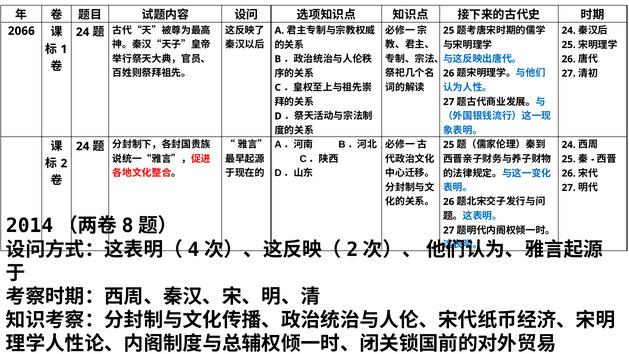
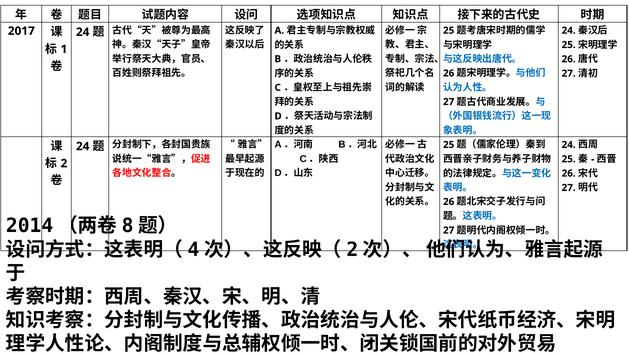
2066: 2066 -> 2017
